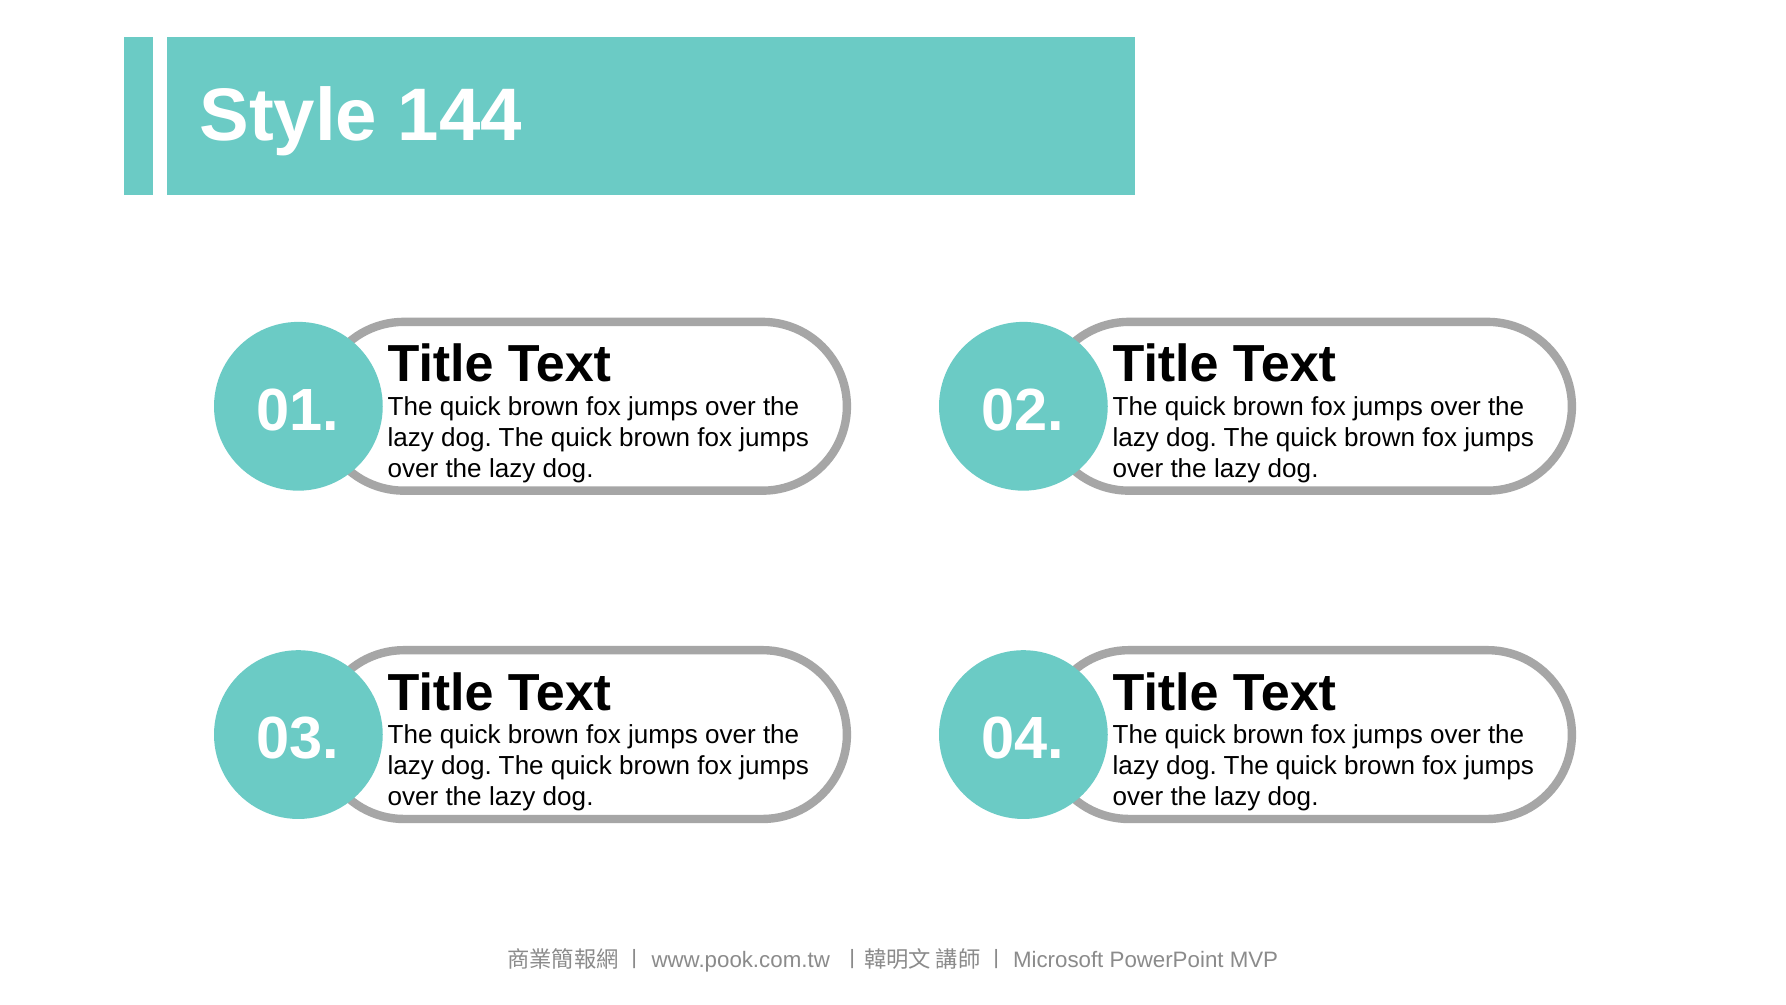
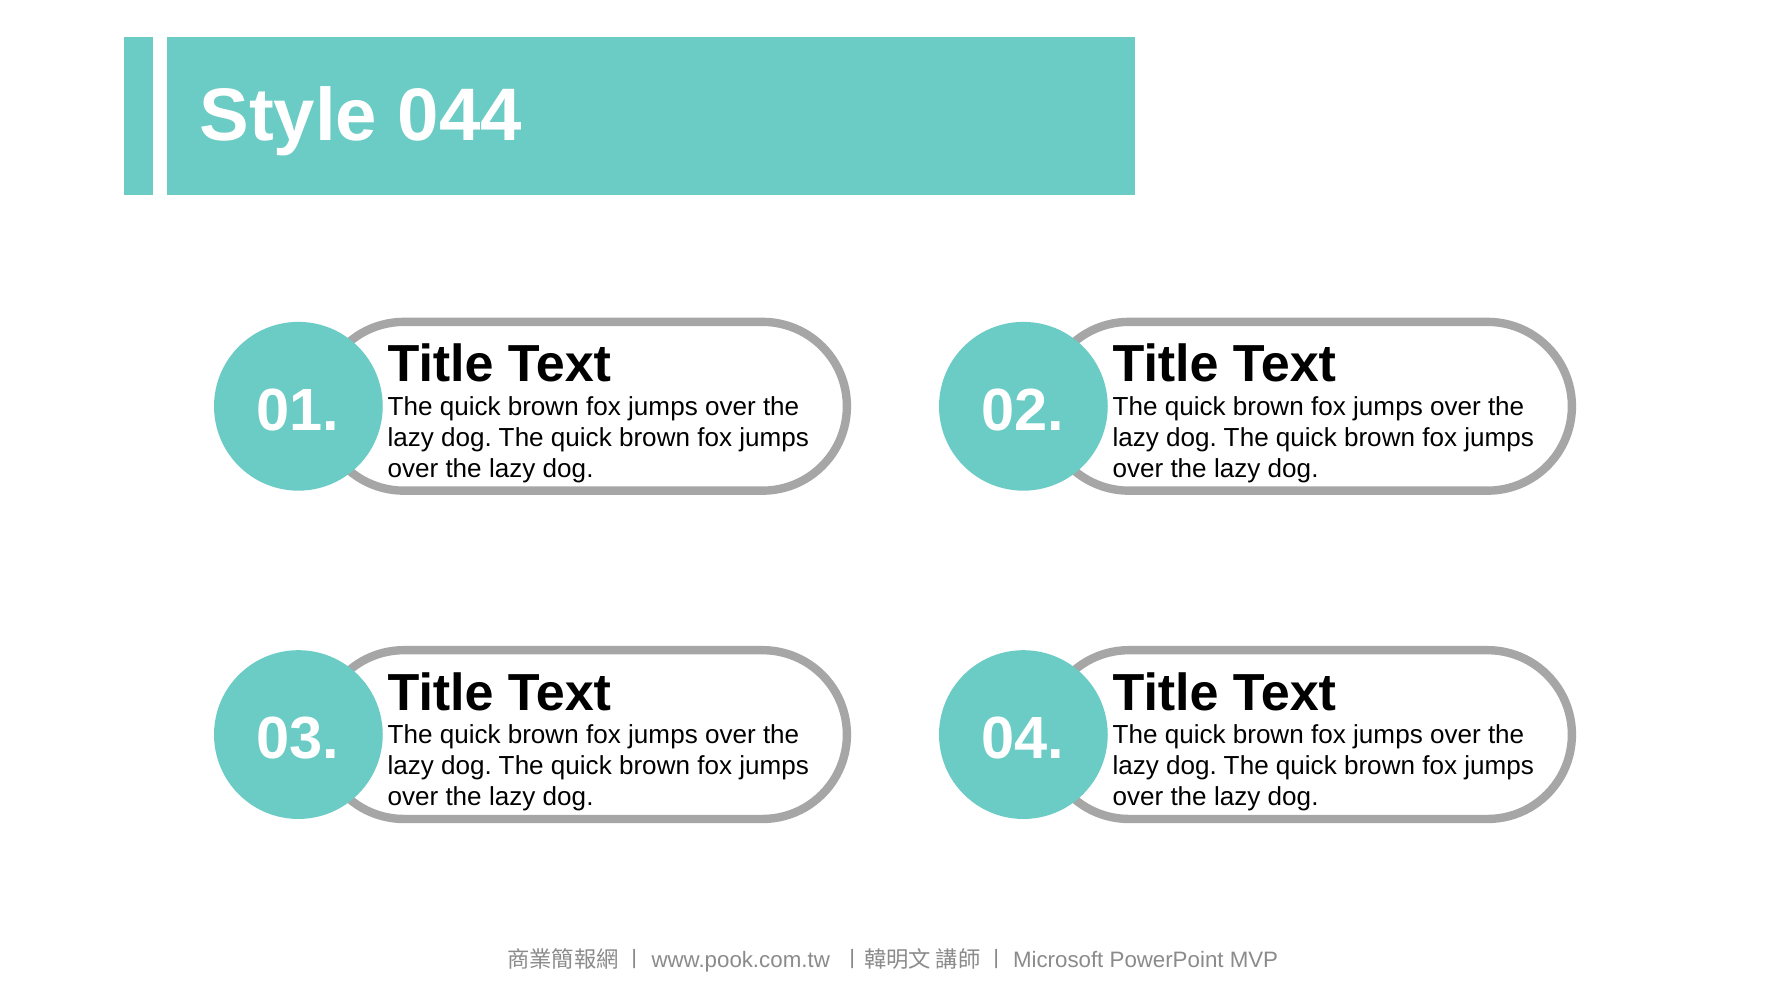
144: 144 -> 044
